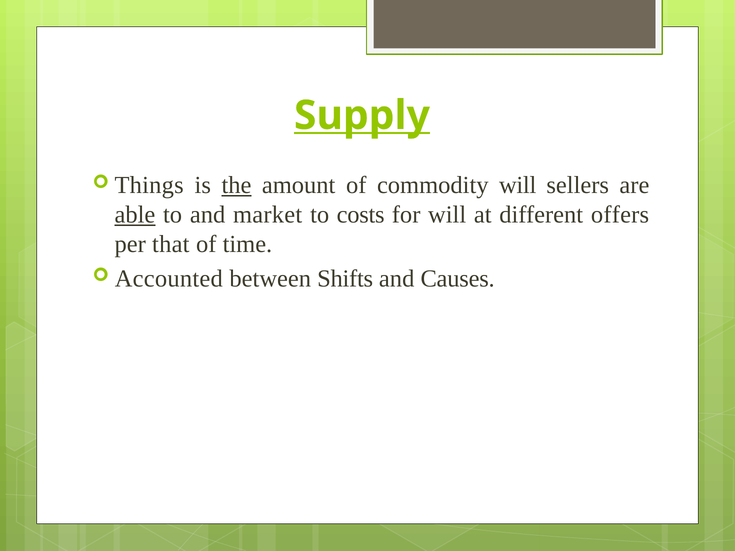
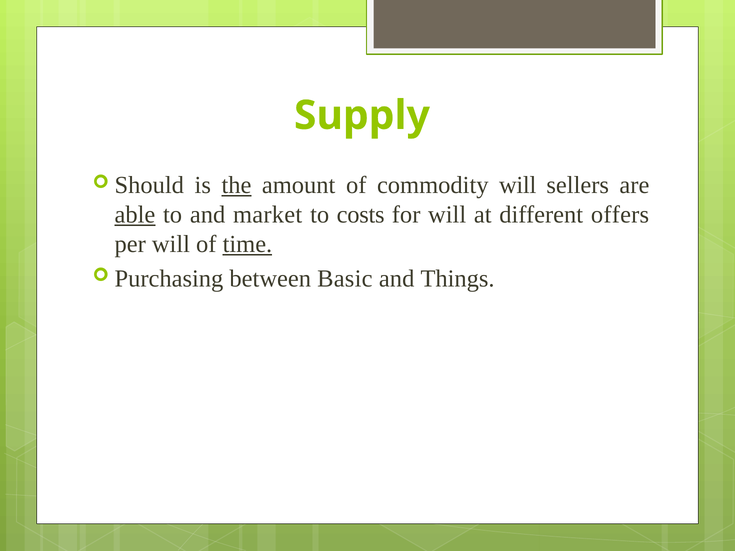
Supply underline: present -> none
Things: Things -> Should
per that: that -> will
time underline: none -> present
Accounted: Accounted -> Purchasing
Shifts: Shifts -> Basic
Causes: Causes -> Things
